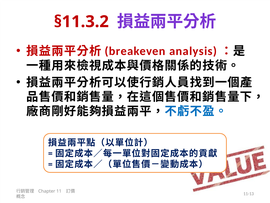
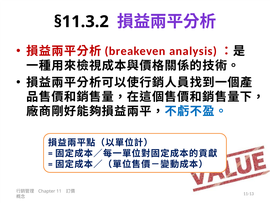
§11.3.2 colour: red -> black
